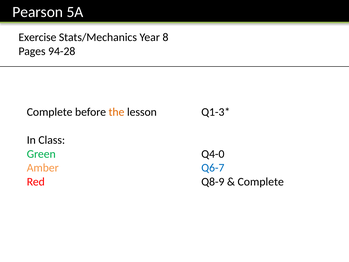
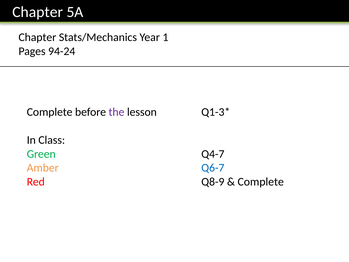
Pearson at (38, 12): Pearson -> Chapter
Exercise at (37, 37): Exercise -> Chapter
8: 8 -> 1
94-28: 94-28 -> 94-24
the colour: orange -> purple
Q4-0: Q4-0 -> Q4-7
